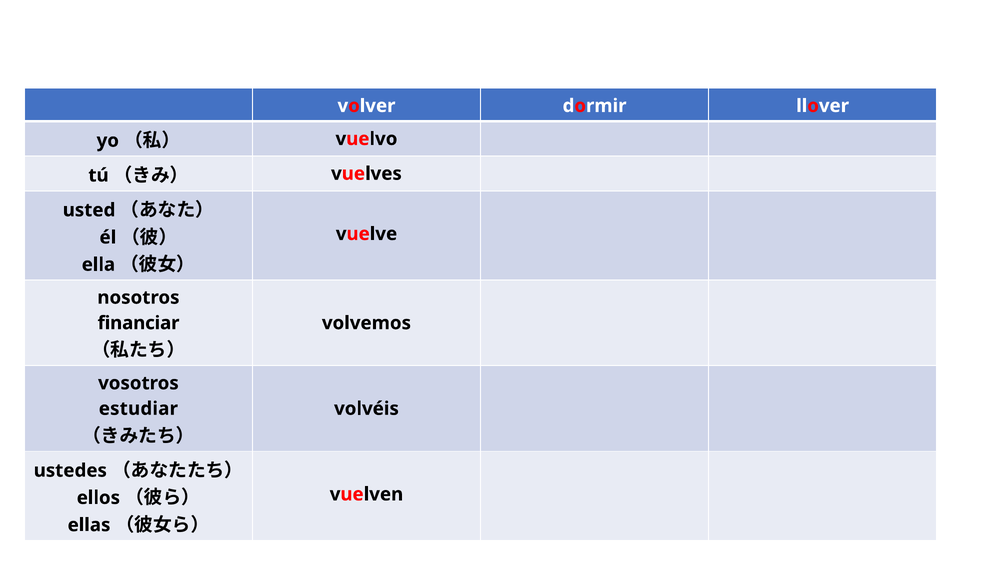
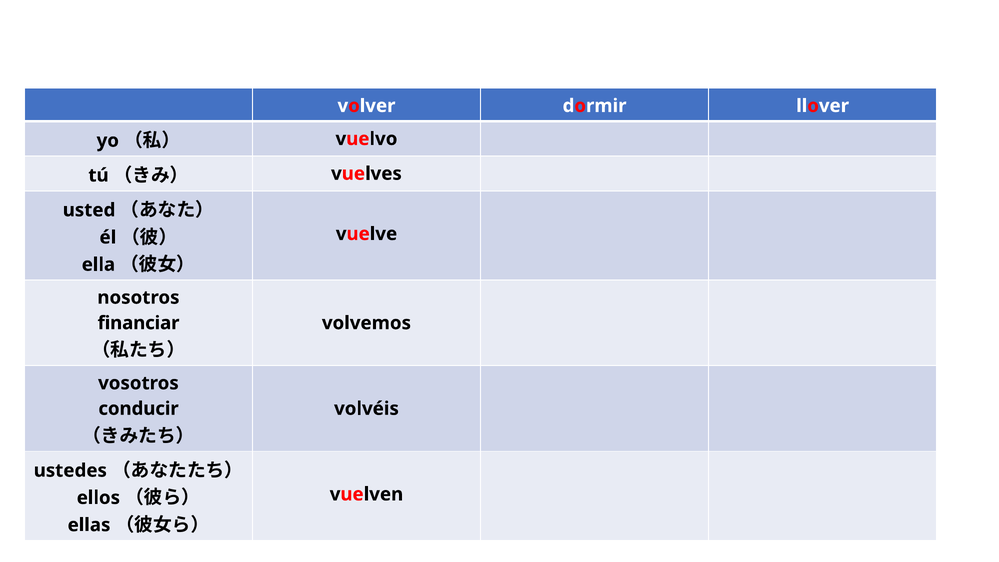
estudiar: estudiar -> conducir
